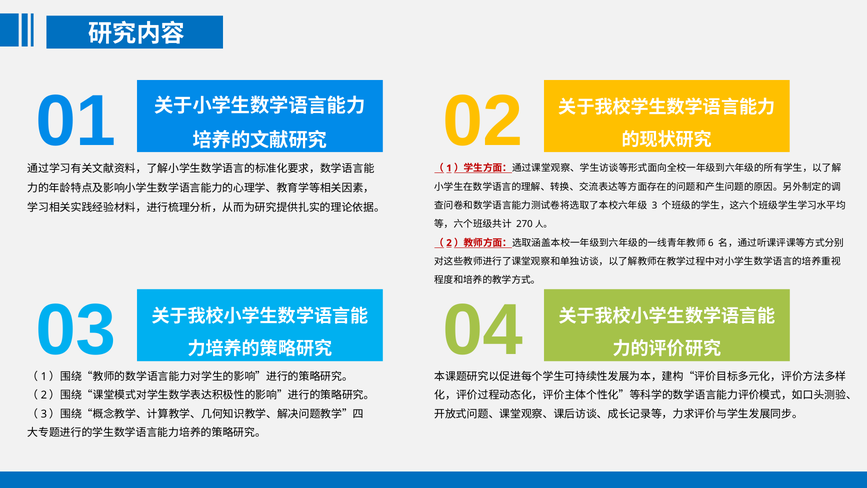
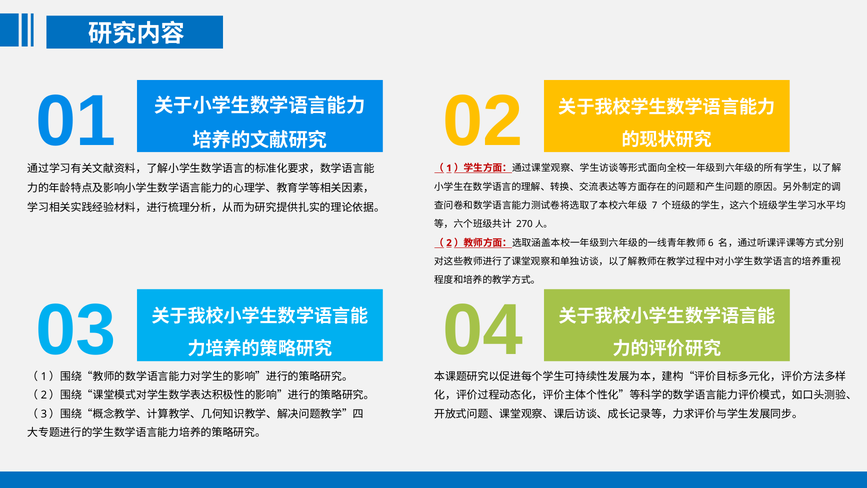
3: 3 -> 7
